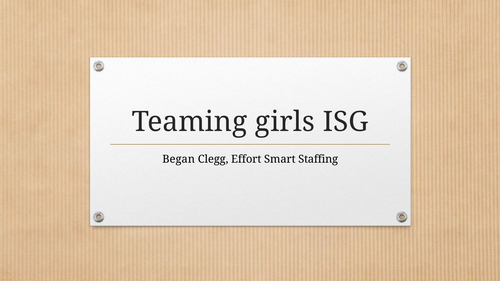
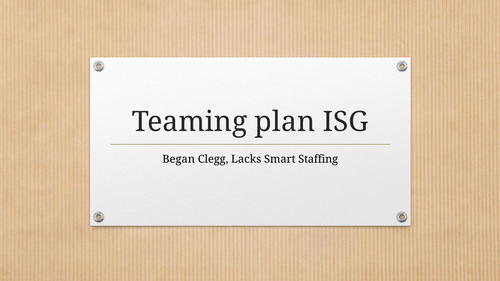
girls: girls -> plan
Effort: Effort -> Lacks
